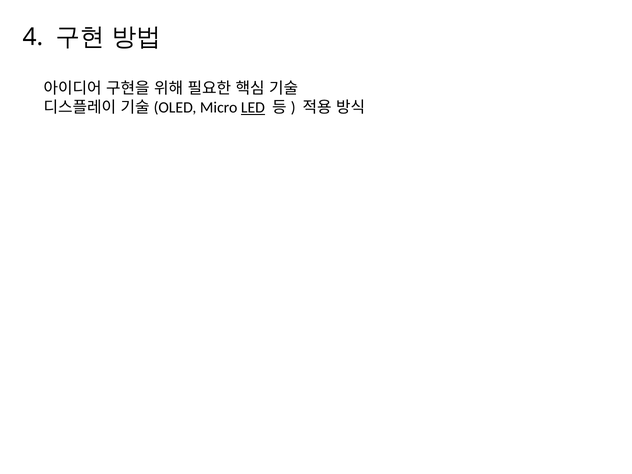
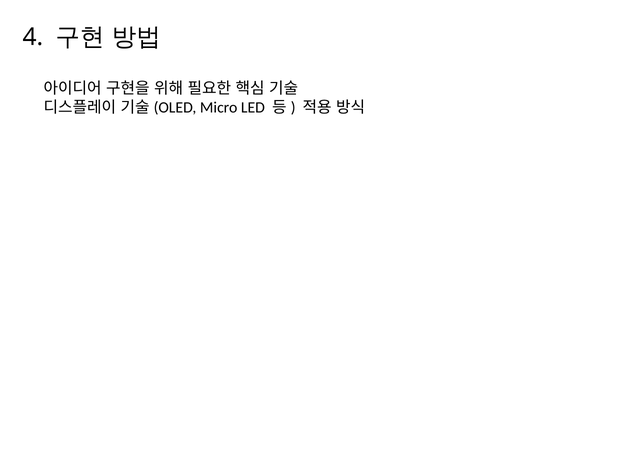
LED underline: present -> none
